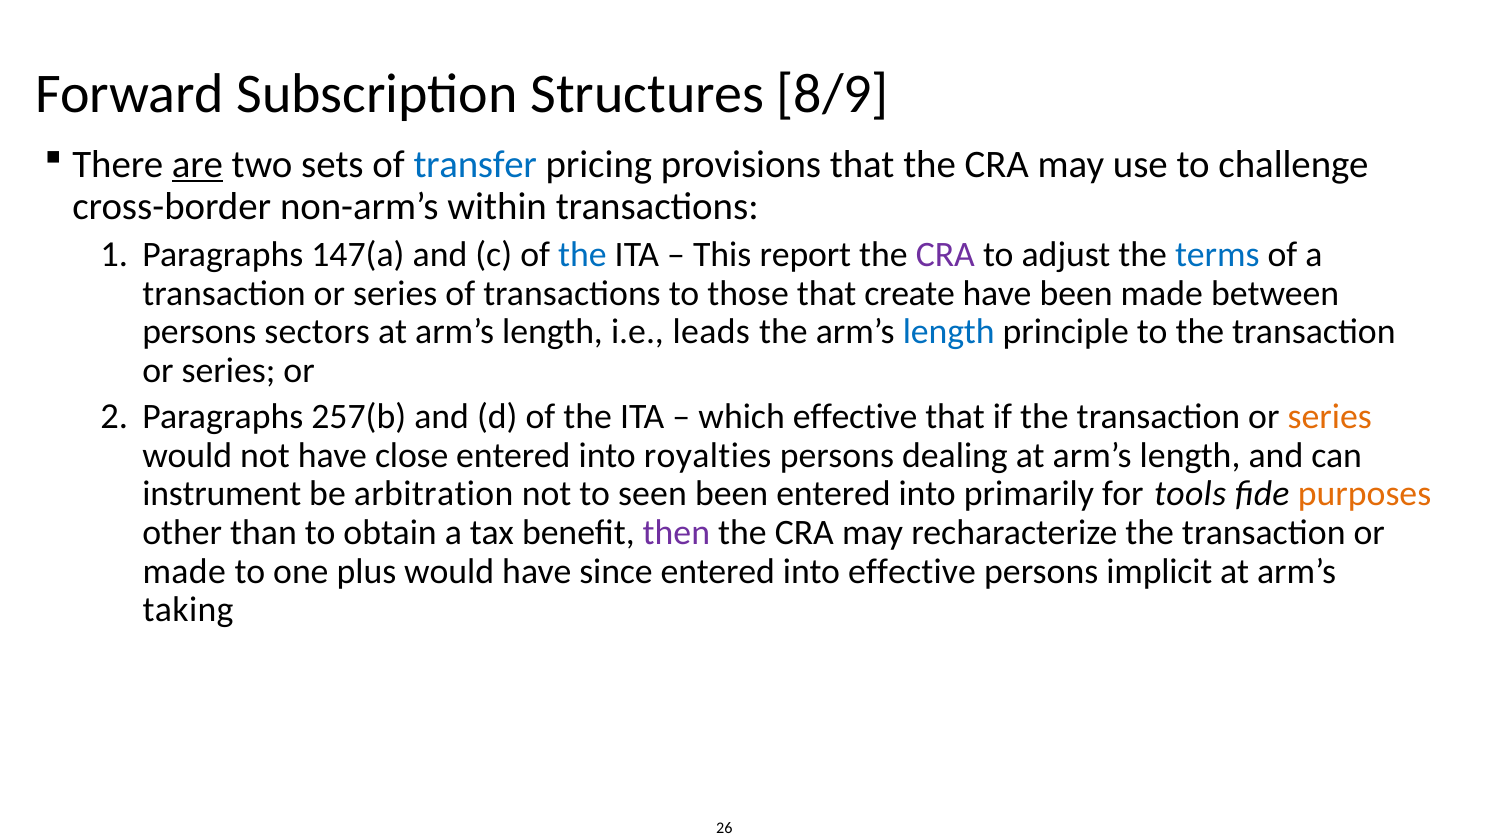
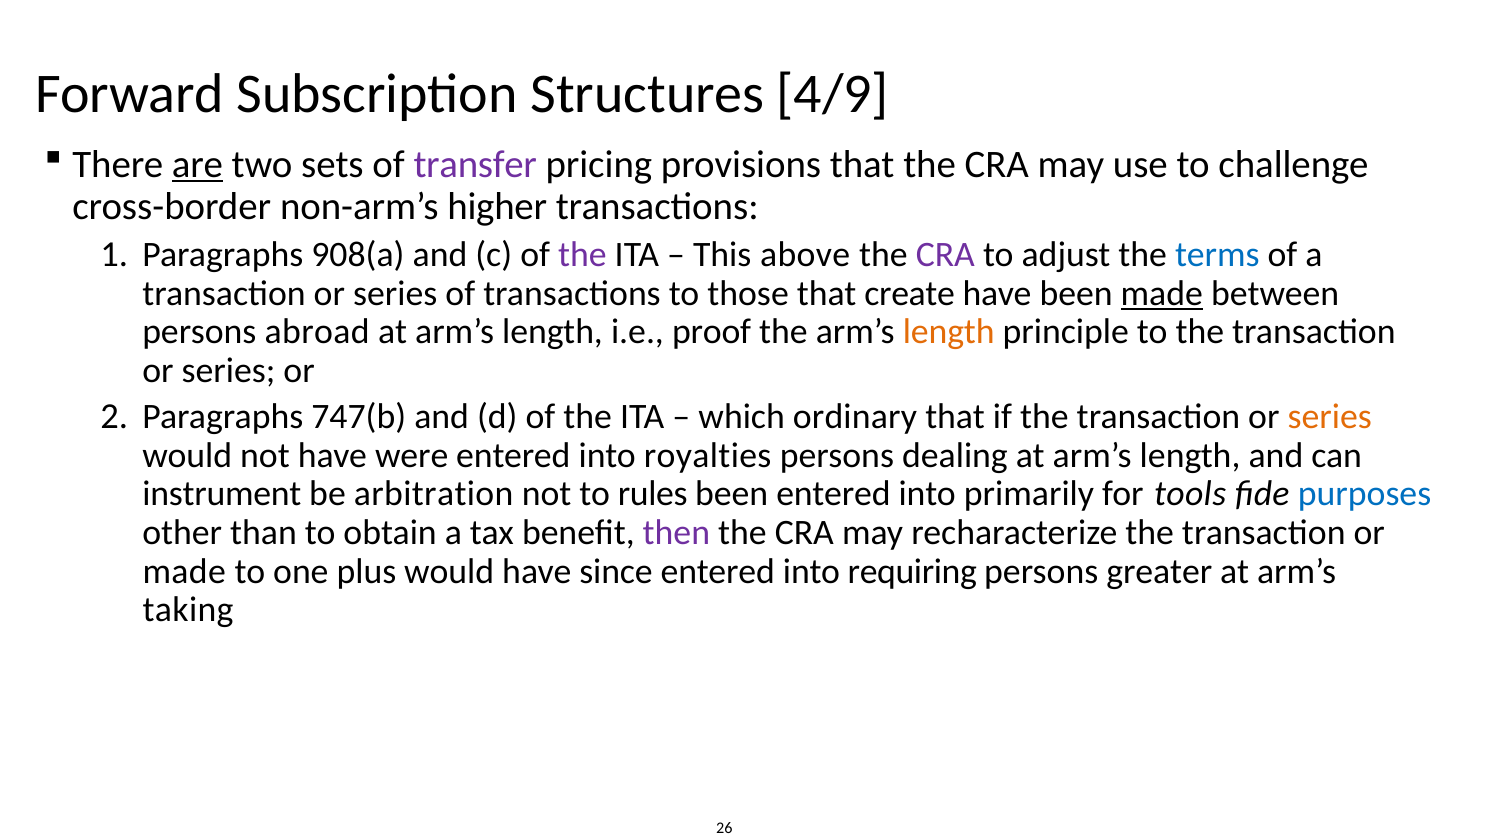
8/9: 8/9 -> 4/9
transfer colour: blue -> purple
within: within -> higher
147(a: 147(a -> 908(a
the at (582, 255) colour: blue -> purple
report: report -> above
made at (1162, 293) underline: none -> present
sectors: sectors -> abroad
leads: leads -> proof
length at (949, 332) colour: blue -> orange
257(b: 257(b -> 747(b
which effective: effective -> ordinary
close: close -> were
seen: seen -> rules
purposes colour: orange -> blue
into effective: effective -> requiring
implicit: implicit -> greater
